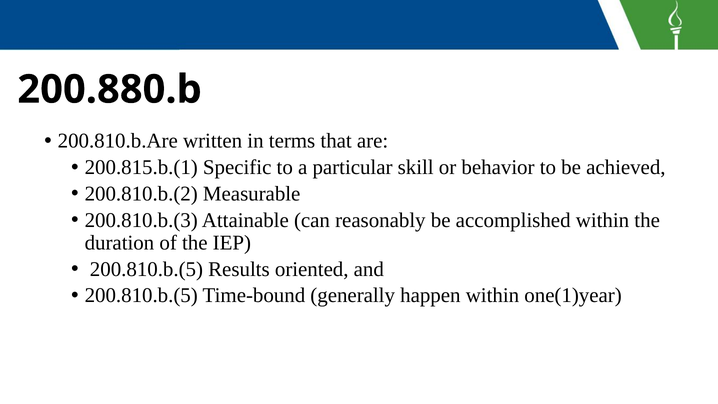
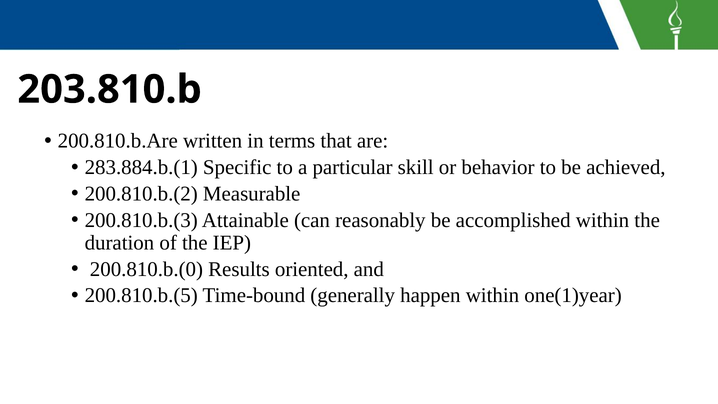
200.880.b: 200.880.b -> 203.810.b
200.815.b.(1: 200.815.b.(1 -> 283.884.b.(1
200.810.b.(5 at (146, 269): 200.810.b.(5 -> 200.810.b.(0
